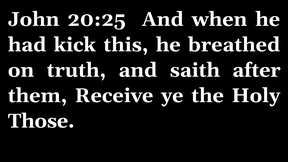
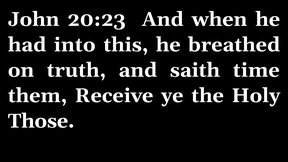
20:25: 20:25 -> 20:23
kick: kick -> into
after: after -> time
